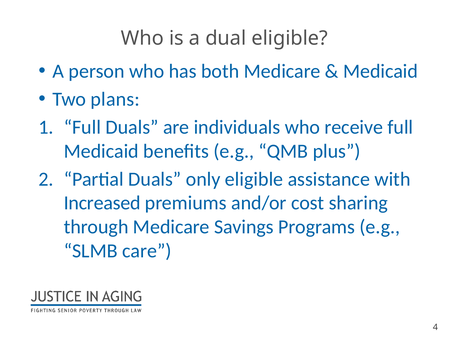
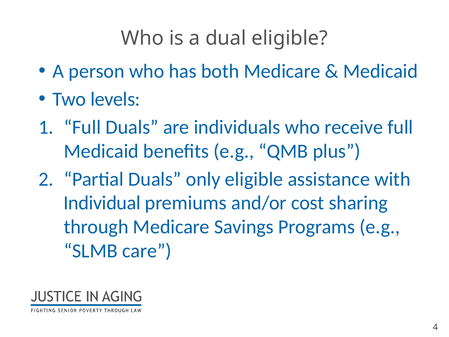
plans: plans -> levels
Increased: Increased -> Individual
